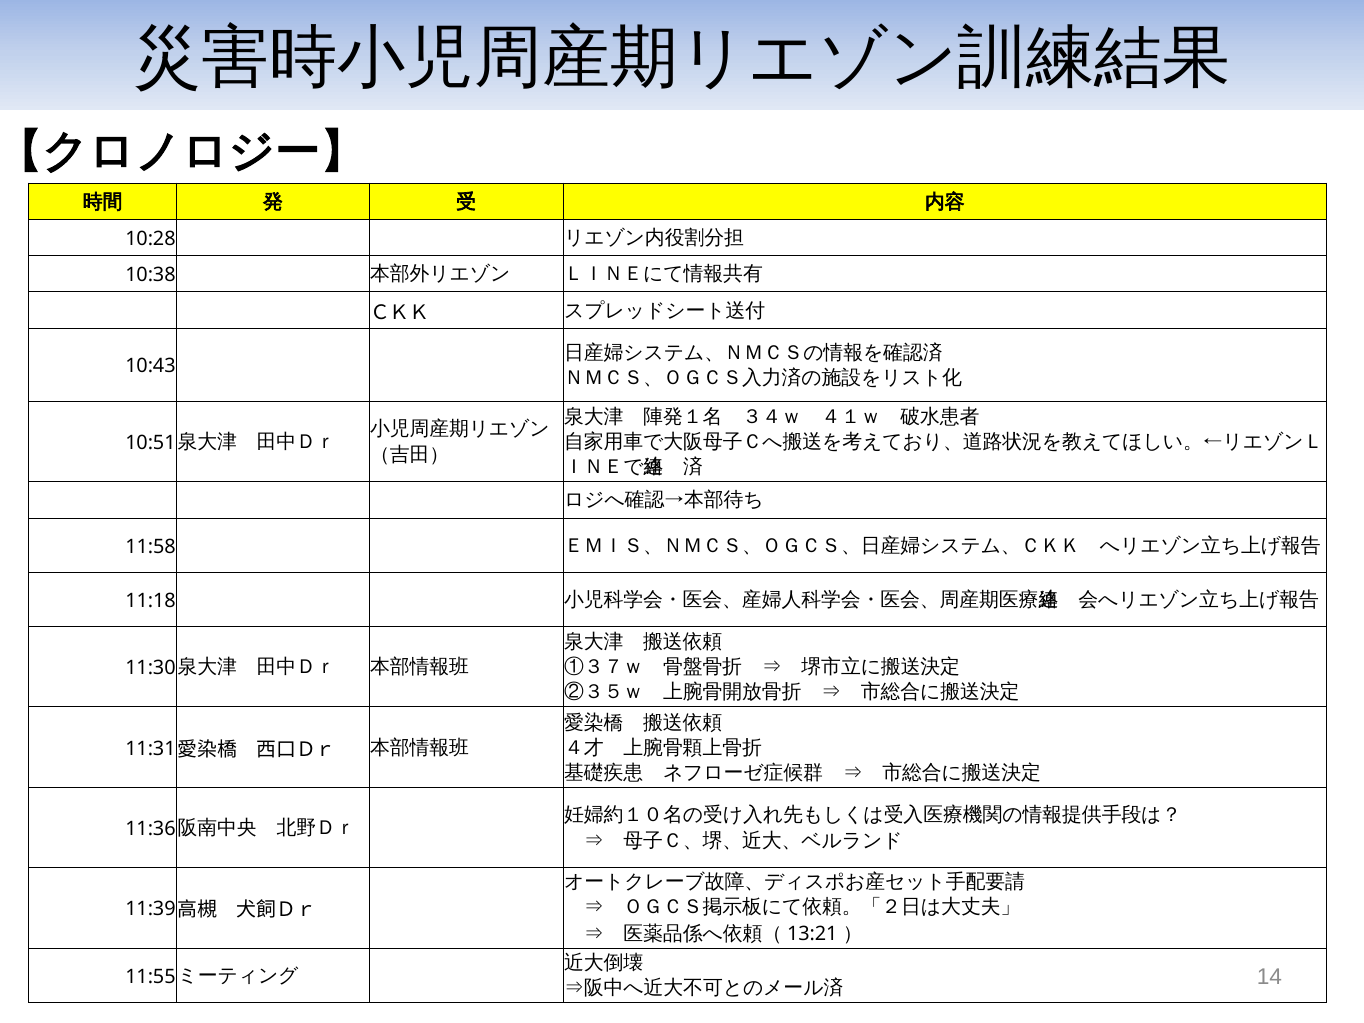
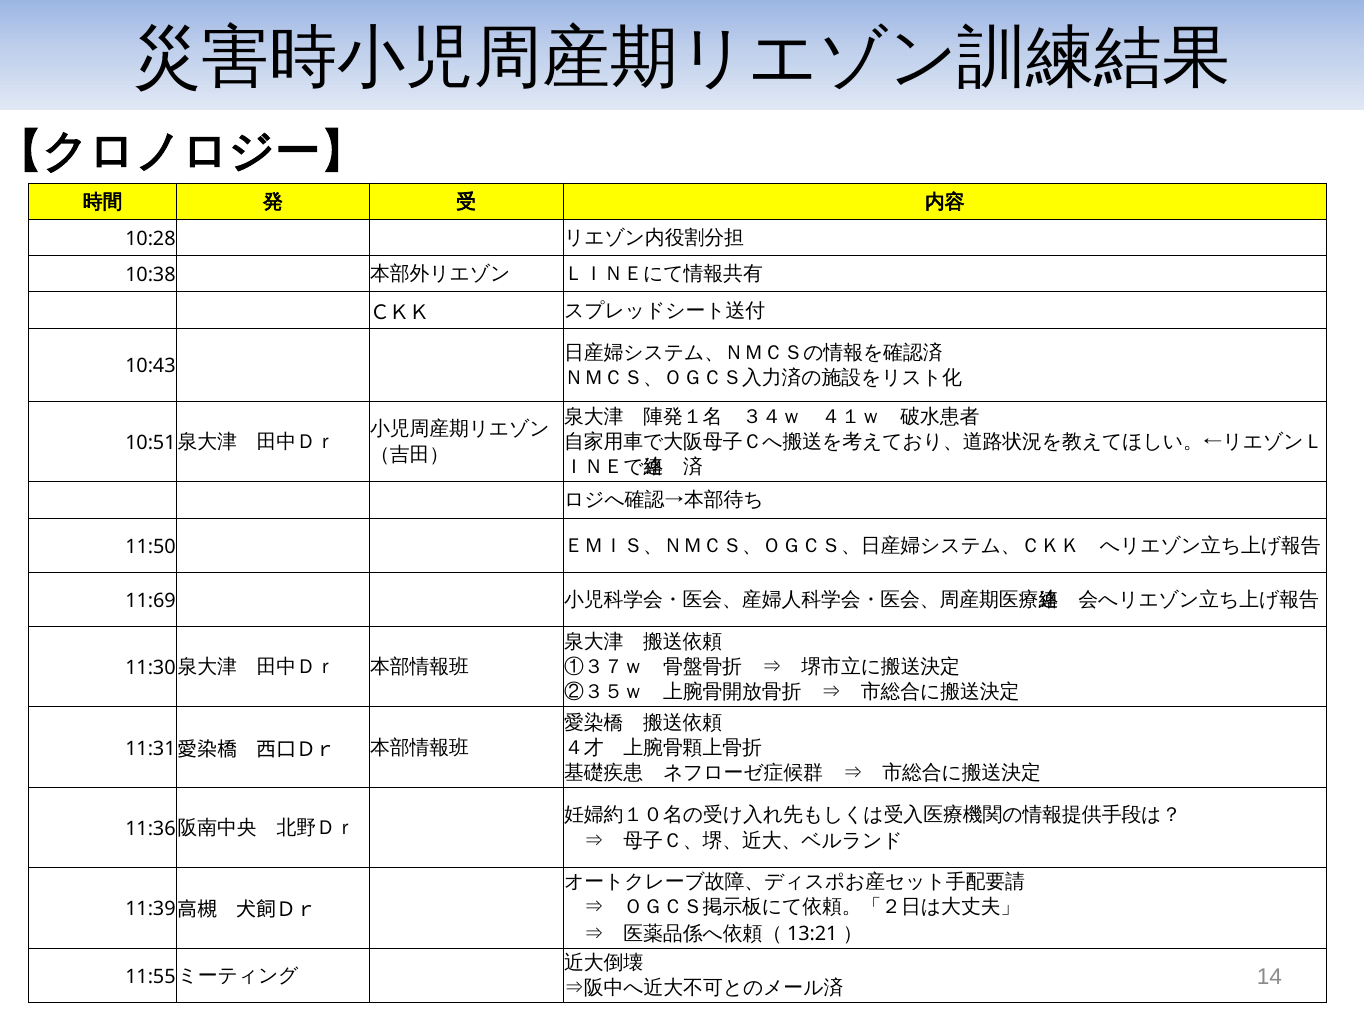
11:58: 11:58 -> 11:50
11:18: 11:18 -> 11:69
